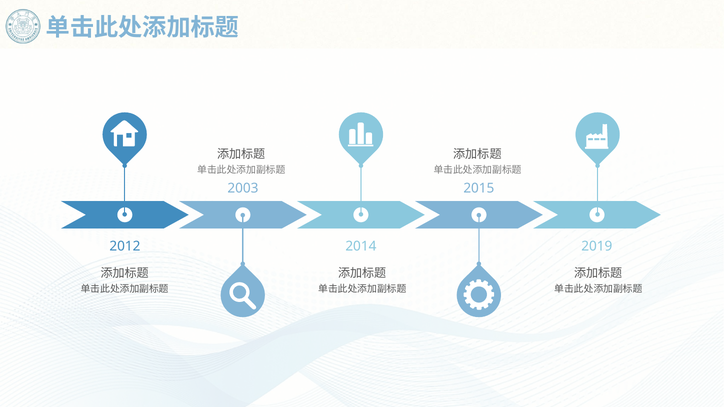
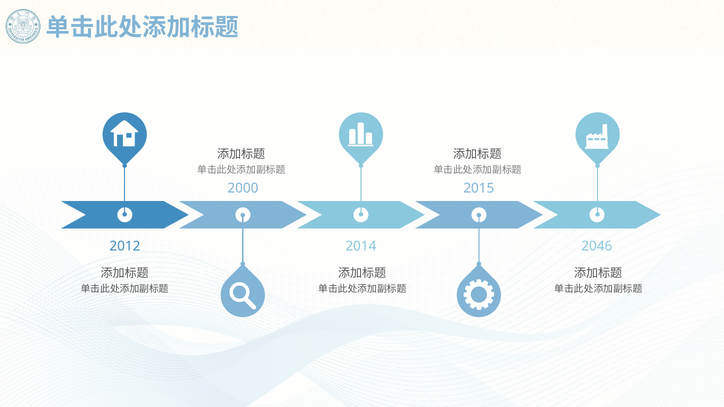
2003: 2003 -> 2000
2019: 2019 -> 2046
